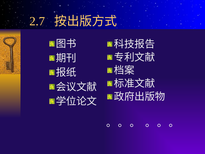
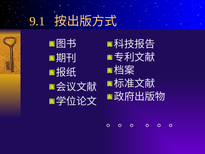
2.7: 2.7 -> 9.1
